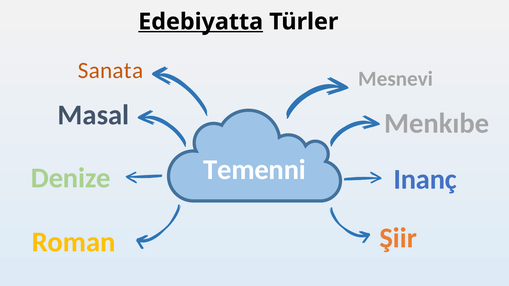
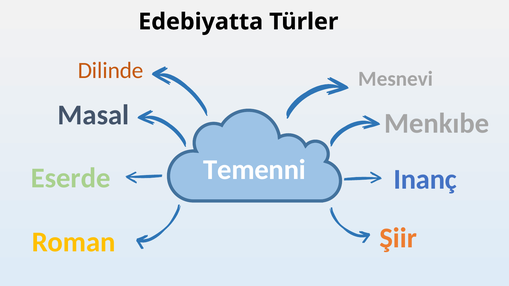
Edebiyatta underline: present -> none
Sanata: Sanata -> Dilinde
Denize: Denize -> Eserde
